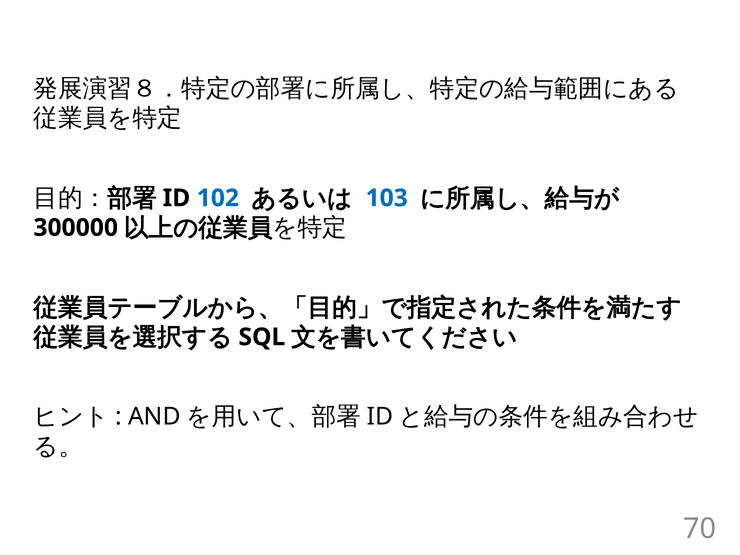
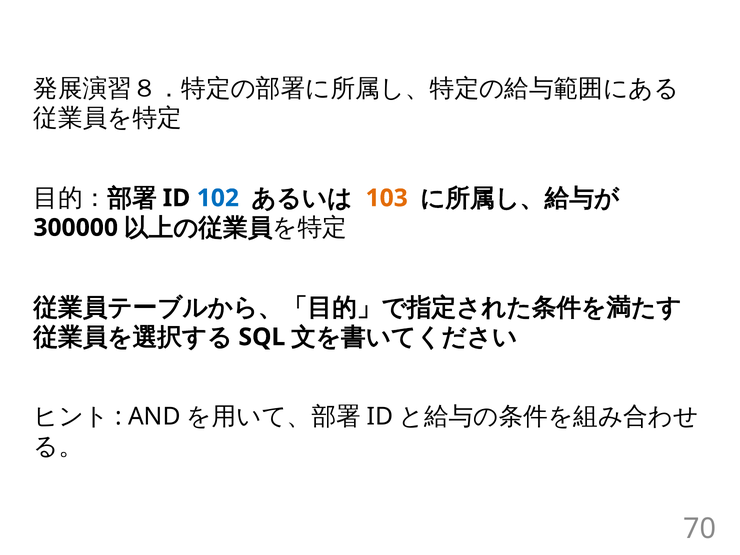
103 colour: blue -> orange
